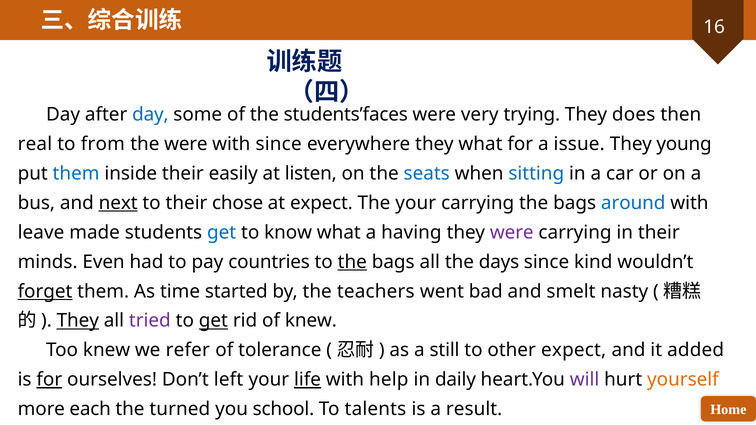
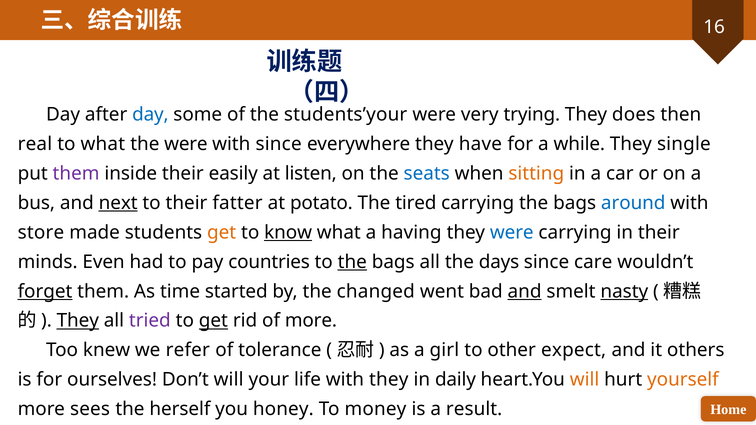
students’faces: students’faces -> students’your
to from: from -> what
they what: what -> have
issue: issue -> while
young: young -> single
them at (76, 174) colour: blue -> purple
sitting colour: blue -> orange
chose: chose -> fatter
at expect: expect -> potato
The your: your -> tired
leave: leave -> store
get at (222, 233) colour: blue -> orange
know underline: none -> present
were at (512, 233) colour: purple -> blue
kind: kind -> care
teachers: teachers -> changed
and at (525, 291) underline: none -> present
nasty underline: none -> present
of knew: knew -> more
still: still -> girl
added: added -> others
for at (49, 380) underline: present -> none
Don’t left: left -> will
life underline: present -> none
with help: help -> they
will at (585, 380) colour: purple -> orange
each: each -> sees
turned: turned -> herself
school: school -> honey
talents: talents -> money
